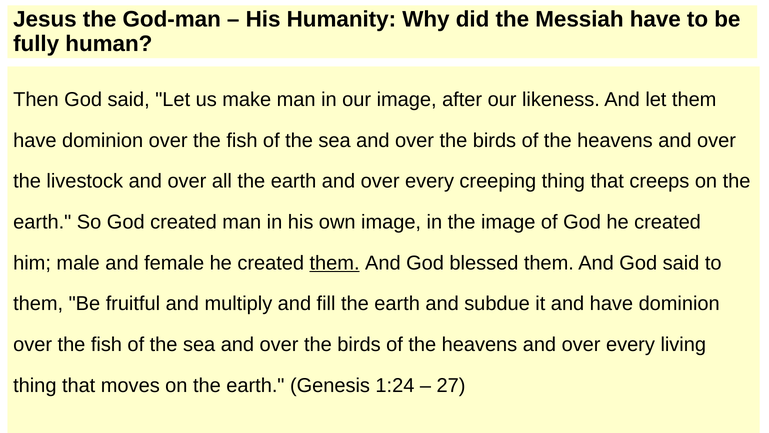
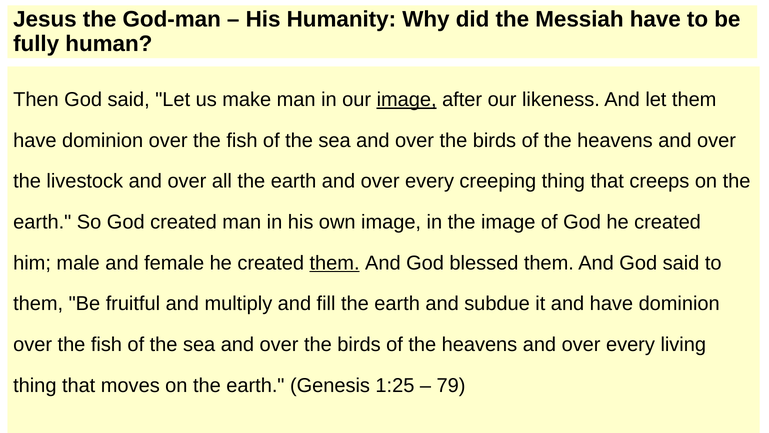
image at (407, 99) underline: none -> present
1:24: 1:24 -> 1:25
27: 27 -> 79
